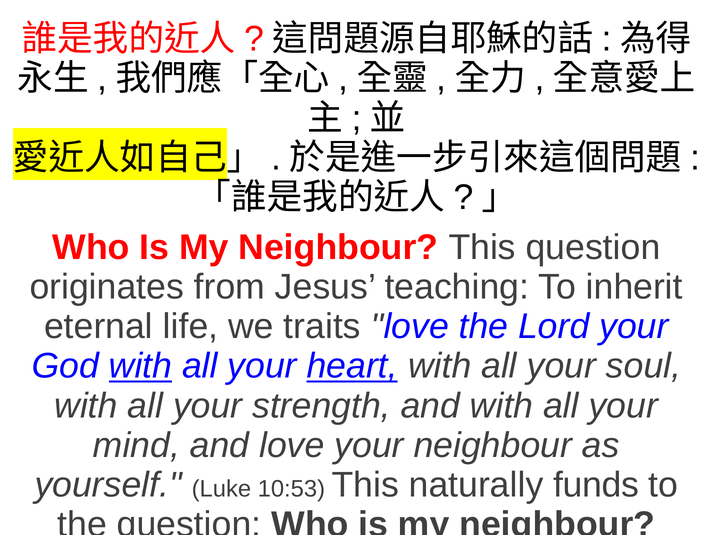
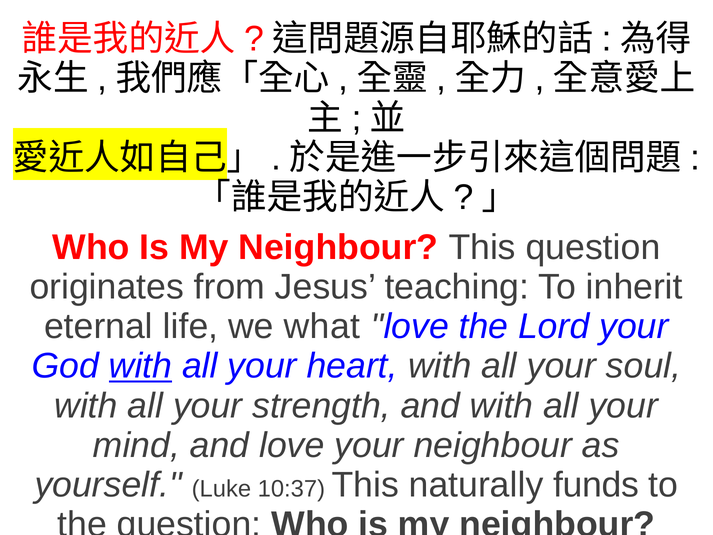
traits: traits -> what
heart underline: present -> none
10:53: 10:53 -> 10:37
